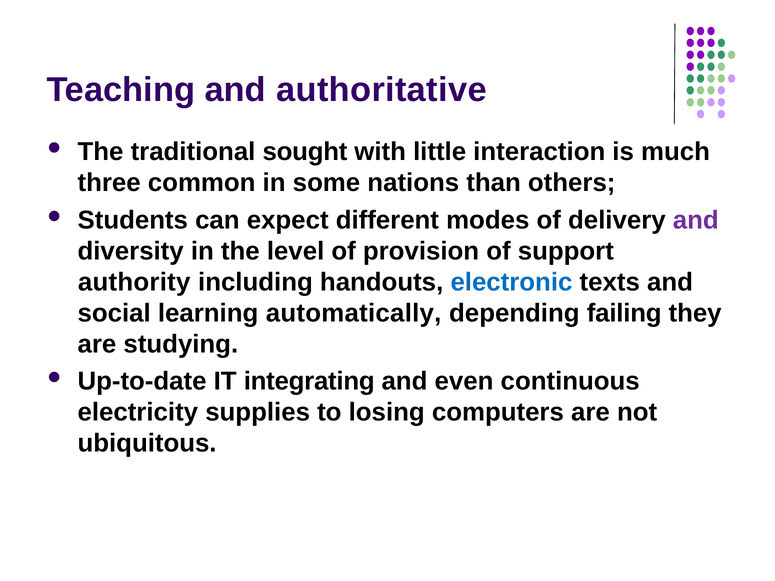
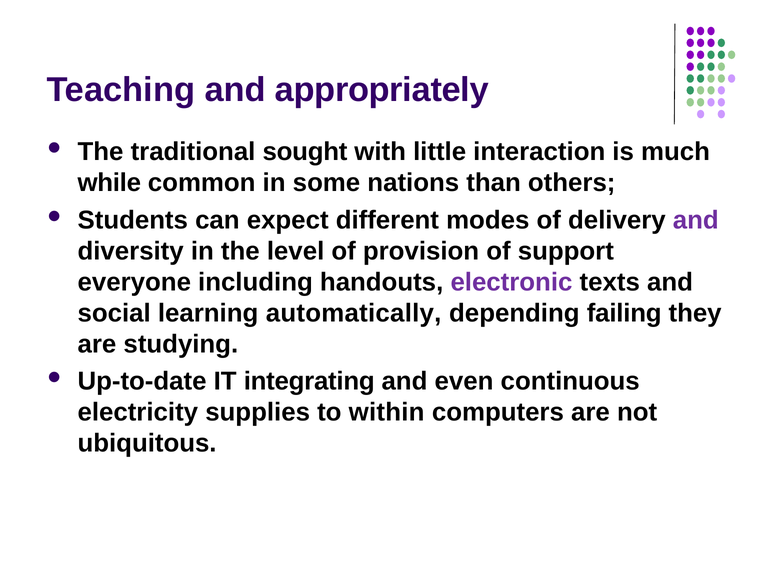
authoritative: authoritative -> appropriately
three: three -> while
authority: authority -> everyone
electronic colour: blue -> purple
losing: losing -> within
